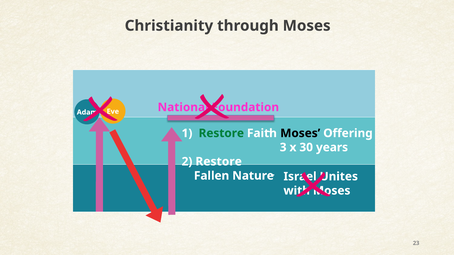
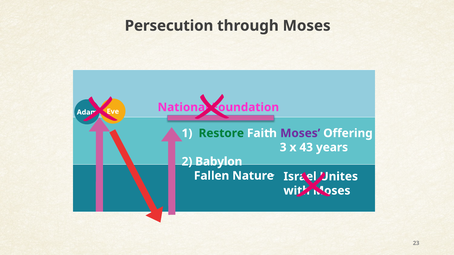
Christianity: Christianity -> Persecution
Moses at (300, 133) colour: black -> purple
30: 30 -> 43
2 Restore: Restore -> Babylon
